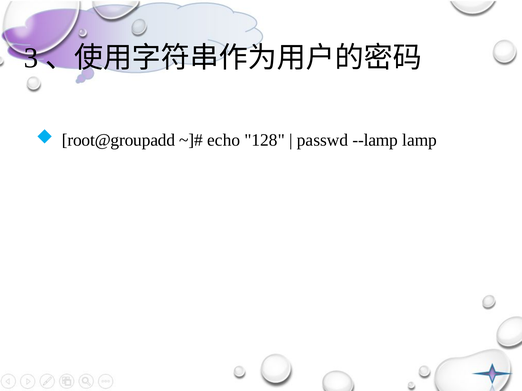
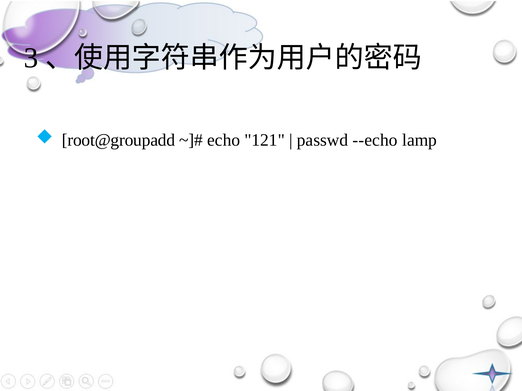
128: 128 -> 121
--lamp: --lamp -> --echo
